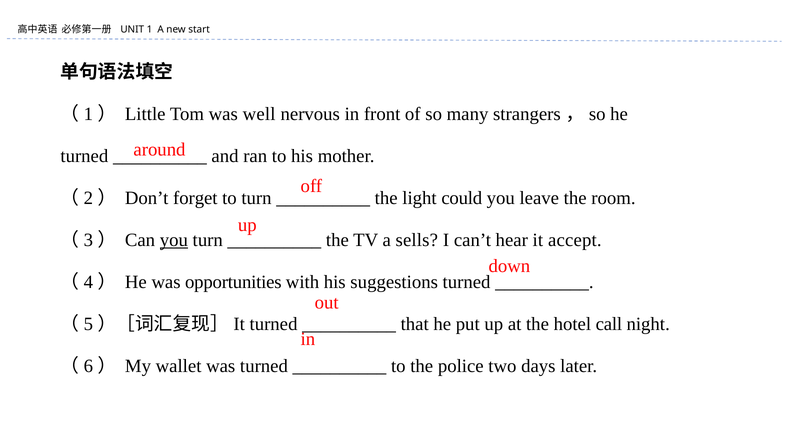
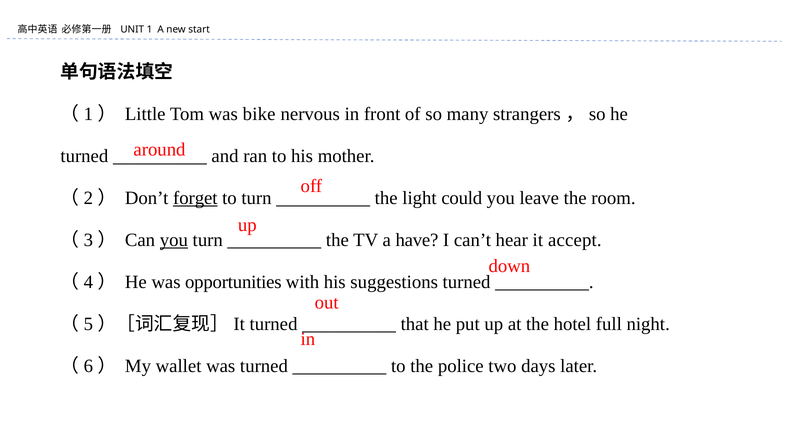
well: well -> bike
forget underline: none -> present
sells: sells -> have
call: call -> full
